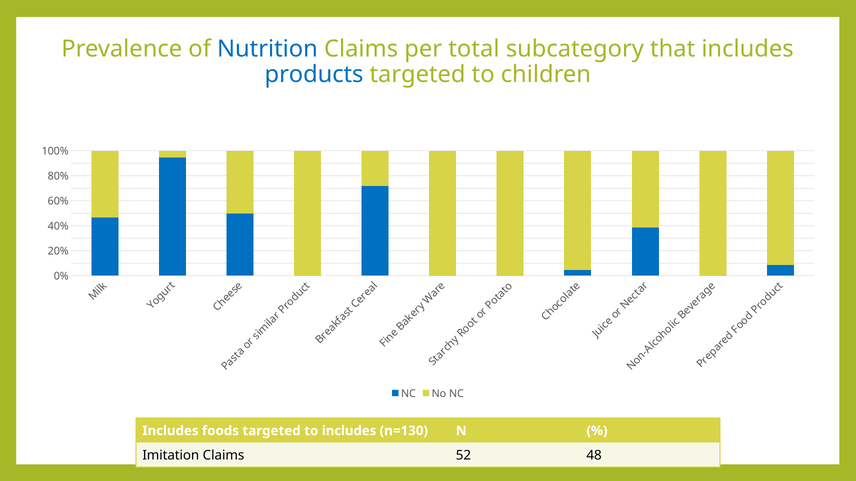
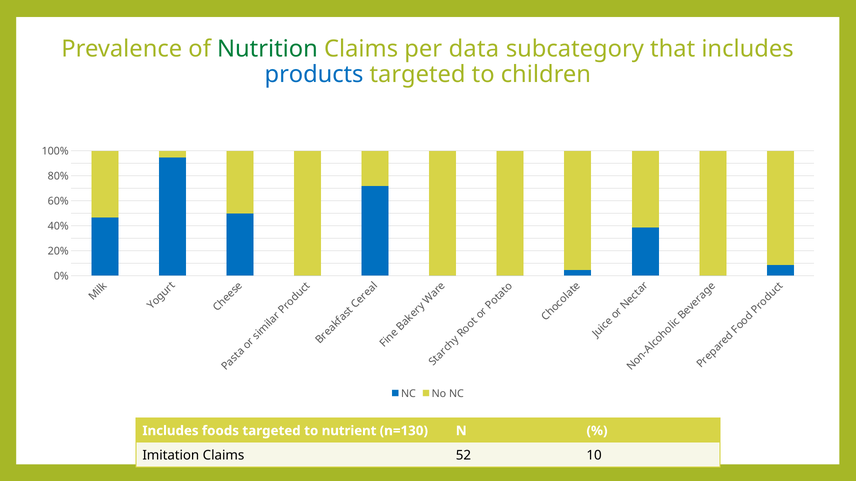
Nutrition colour: blue -> green
total: total -> data
to includes: includes -> nutrient
48: 48 -> 10
